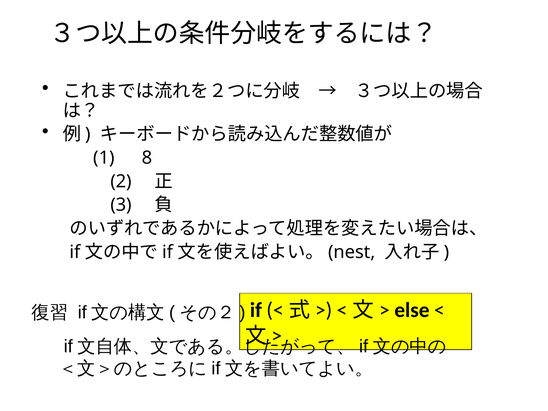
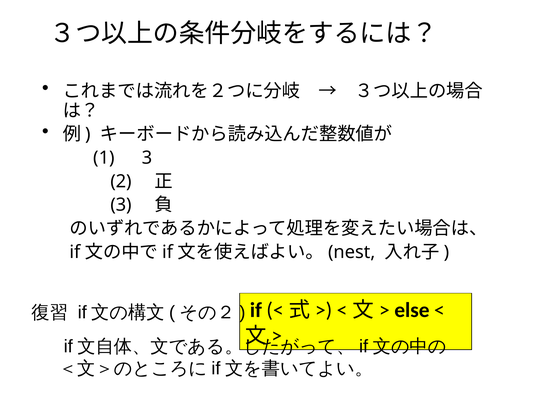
1 8: 8 -> 3
